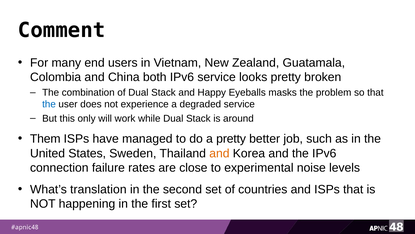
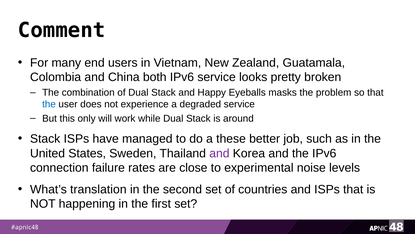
Them at (45, 138): Them -> Stack
a pretty: pretty -> these
and at (219, 153) colour: orange -> purple
